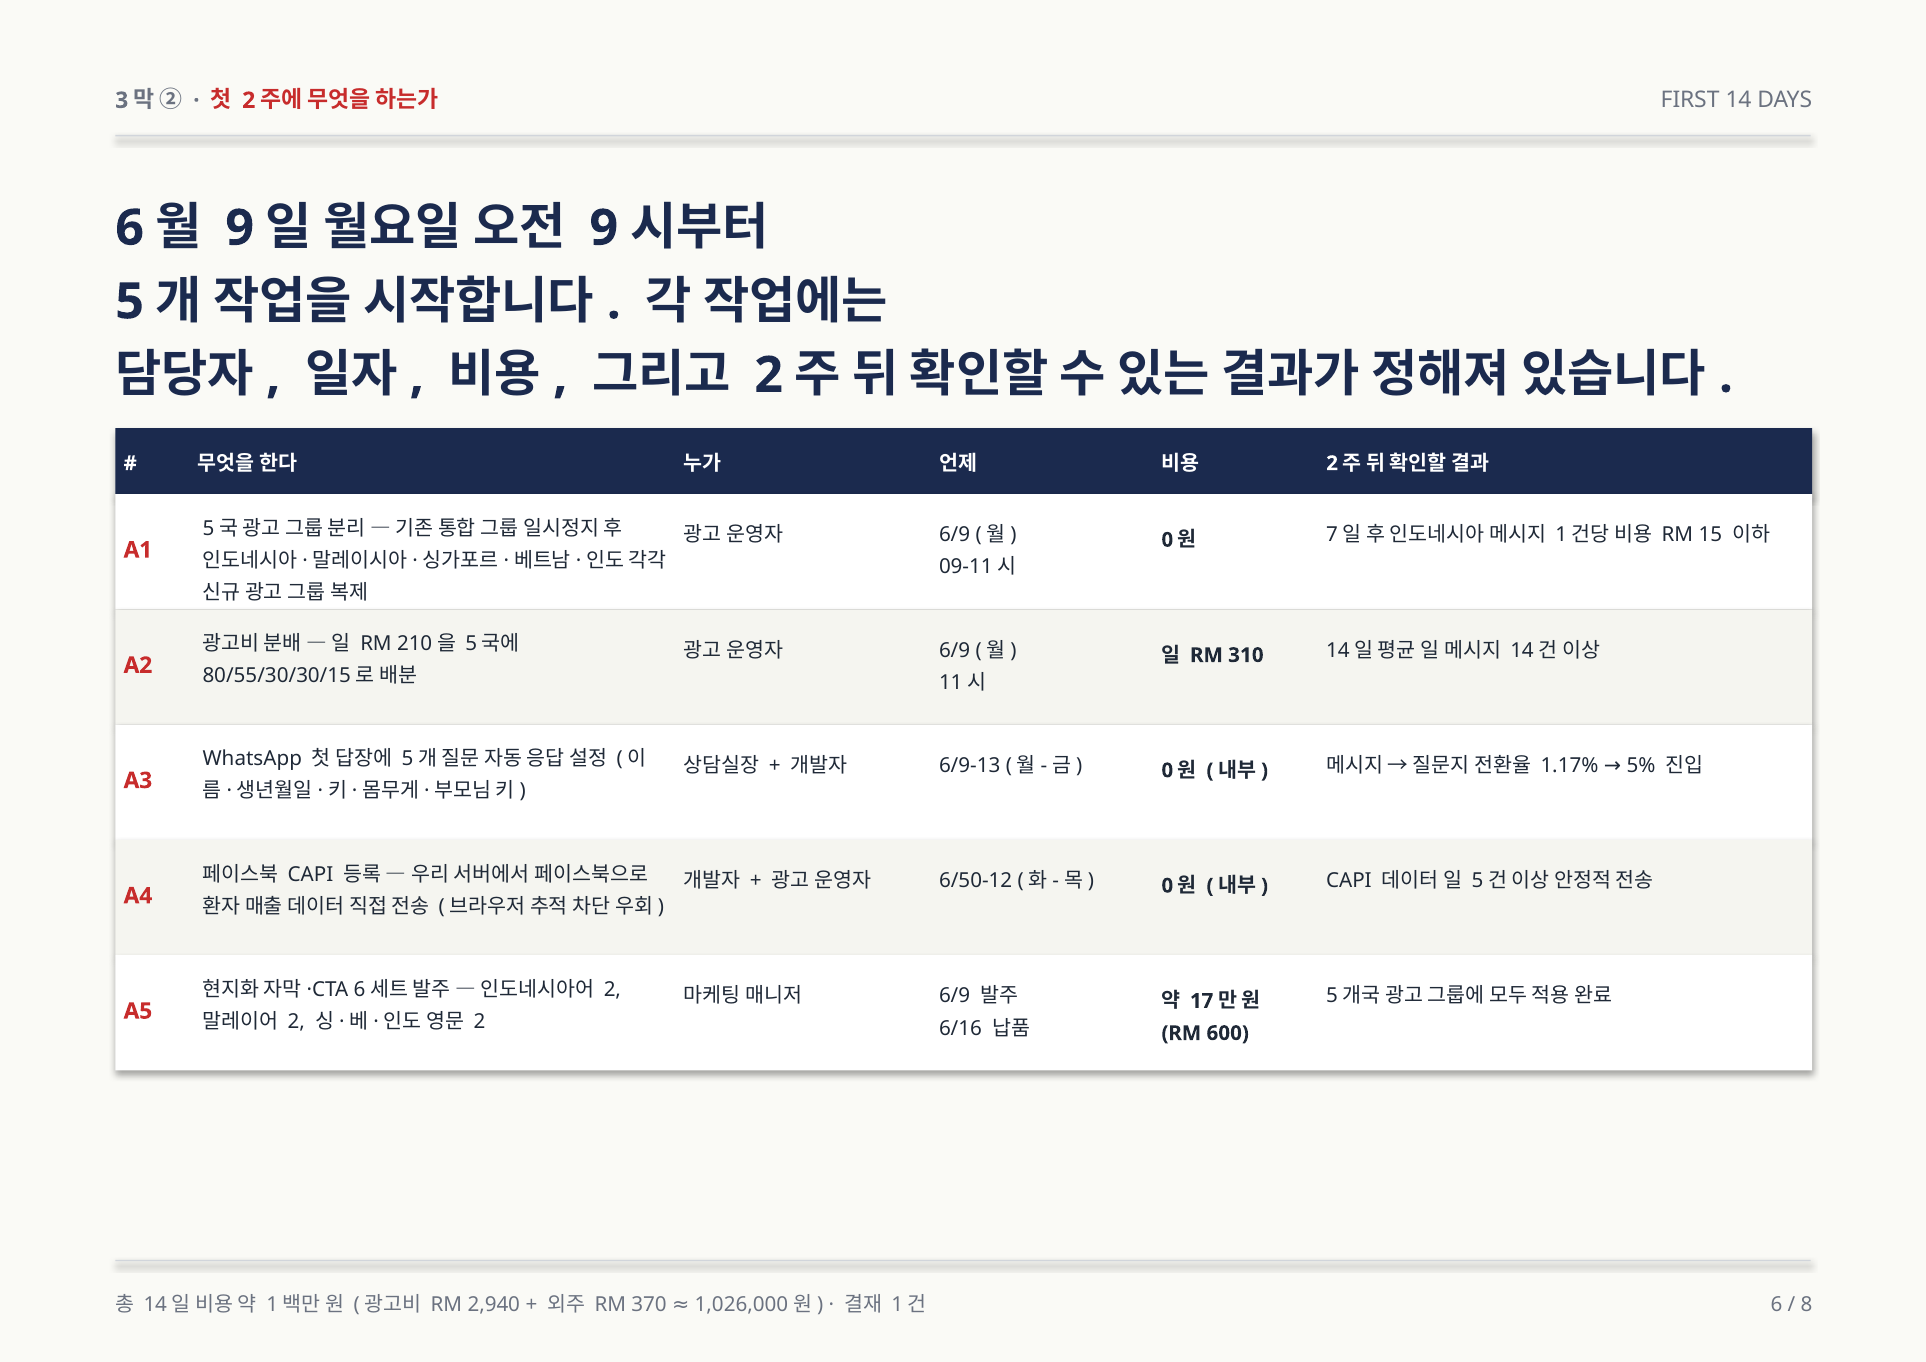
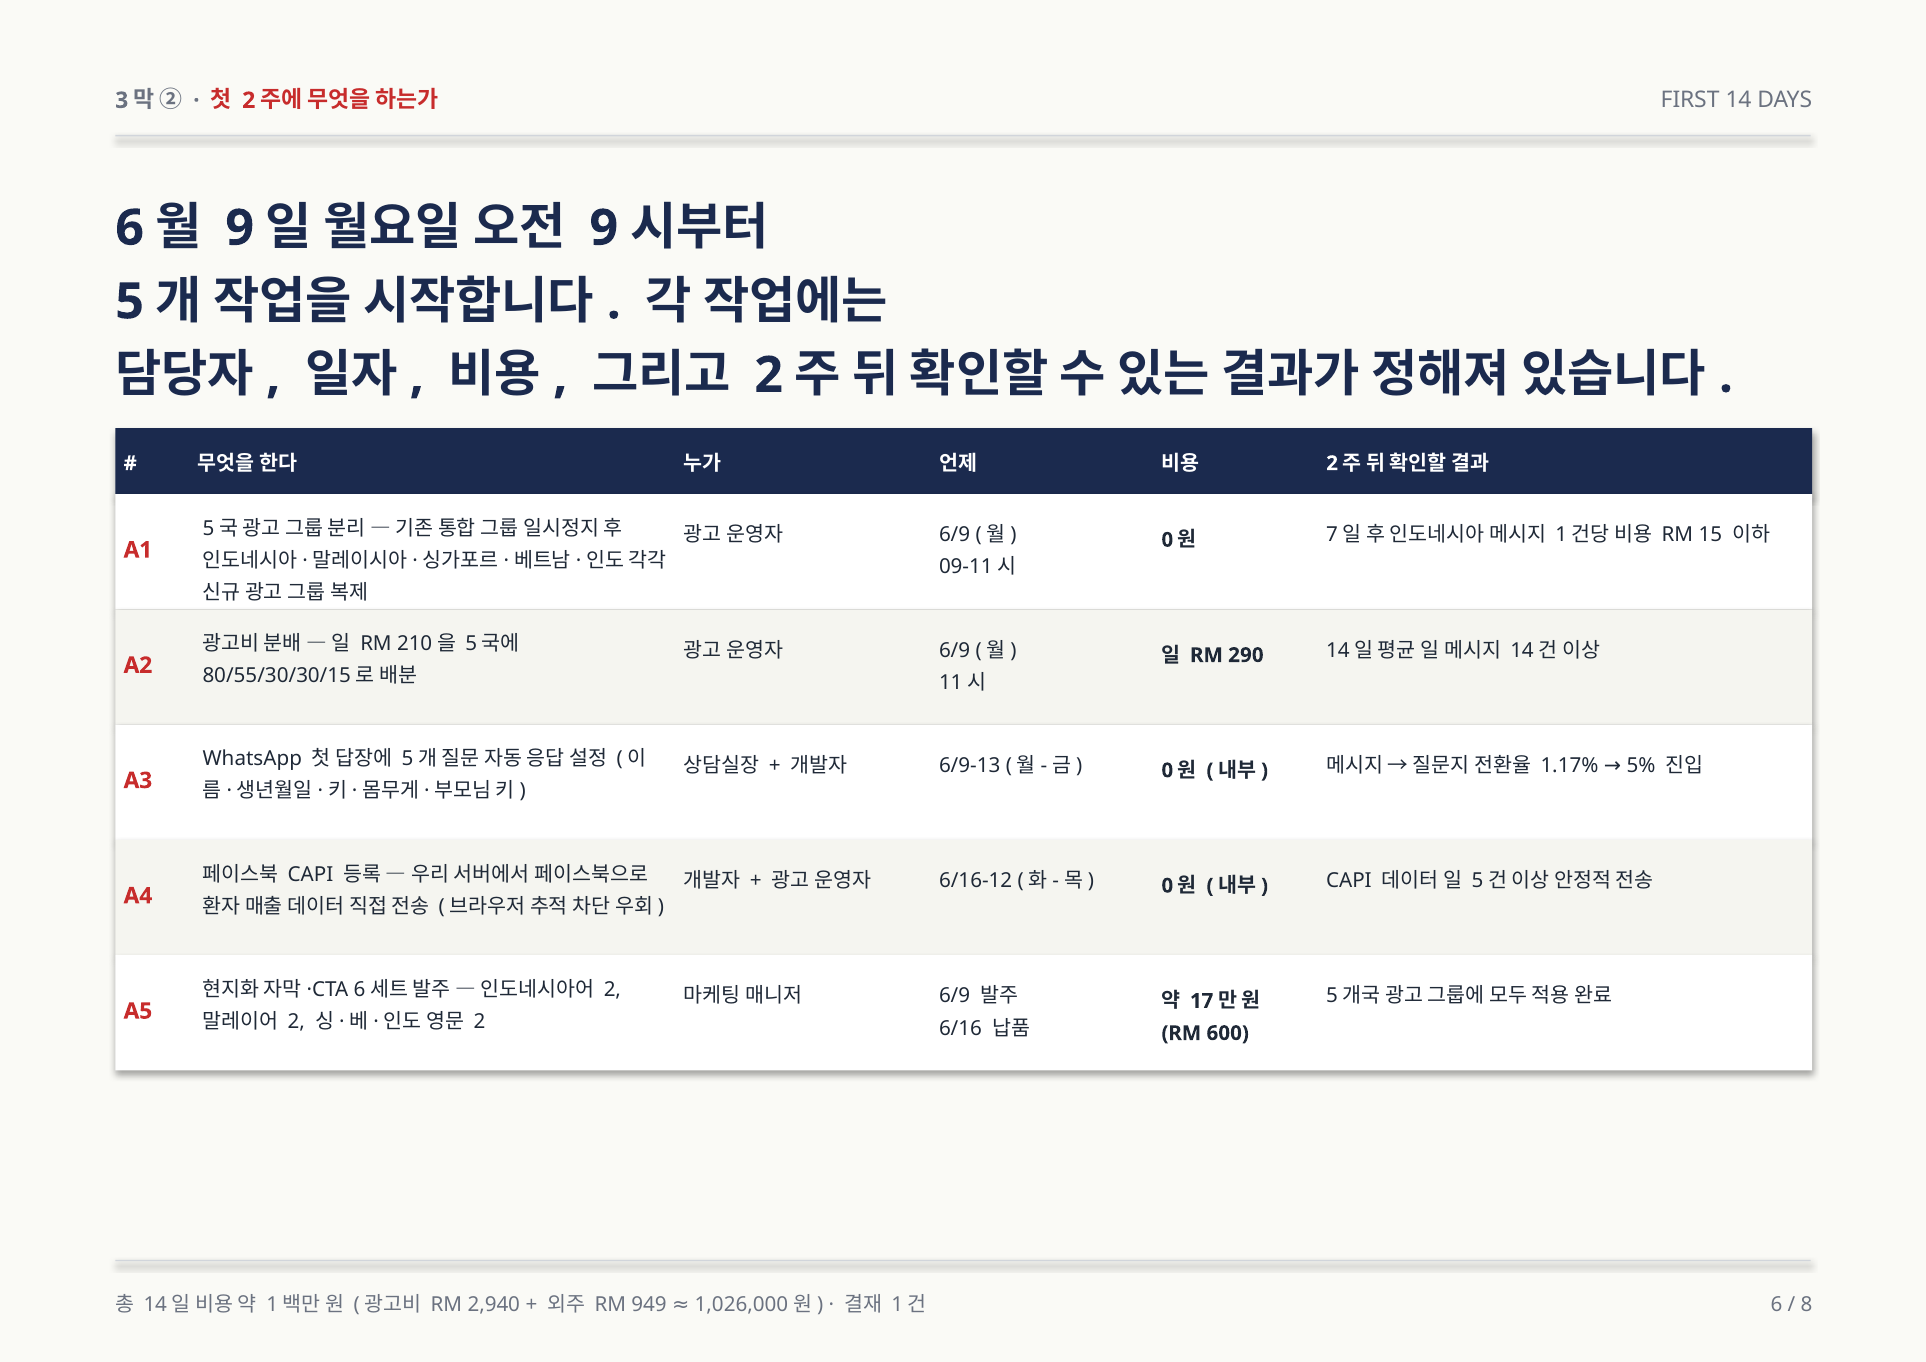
310: 310 -> 290
6/50-12: 6/50-12 -> 6/16-12
370: 370 -> 949
